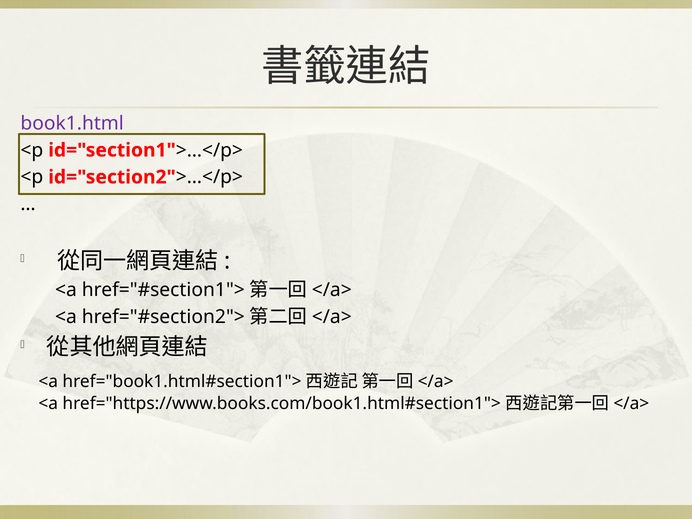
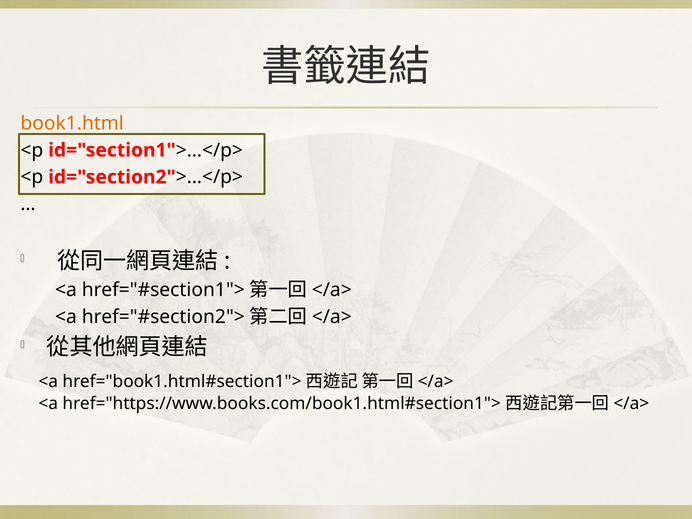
book1.html colour: purple -> orange
